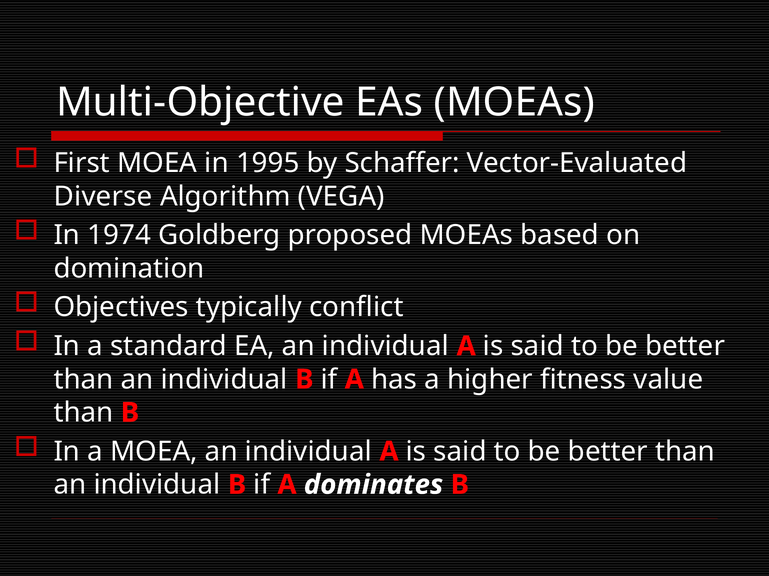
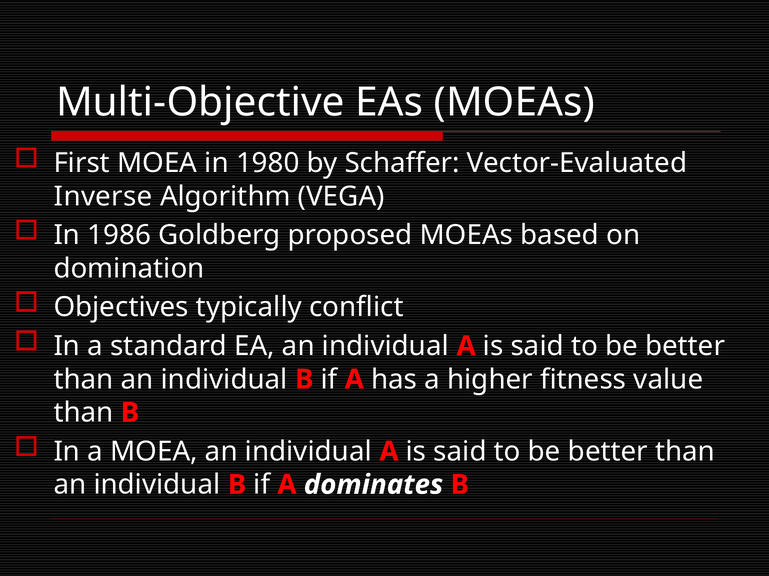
1995: 1995 -> 1980
Diverse: Diverse -> Inverse
1974: 1974 -> 1986
